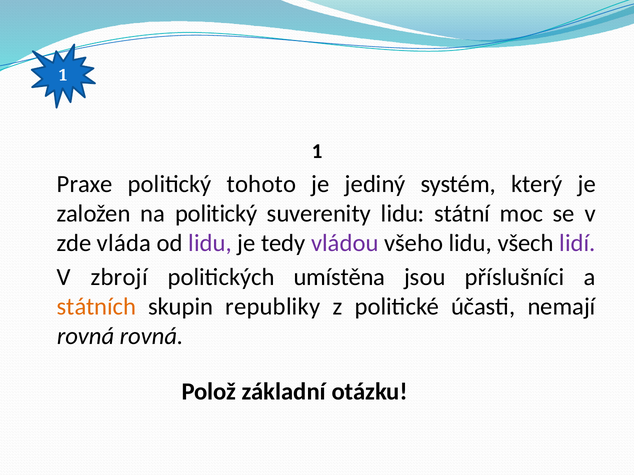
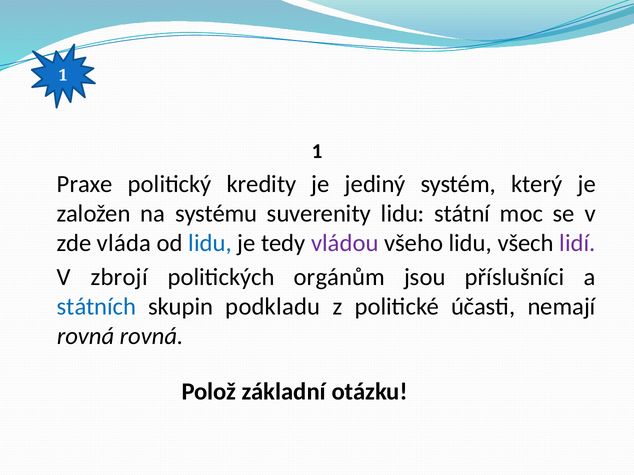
tohoto: tohoto -> kredity
na politický: politický -> systému
lidu at (210, 243) colour: purple -> blue
umístěna: umístěna -> orgánům
státních colour: orange -> blue
republiky: republiky -> podkladu
